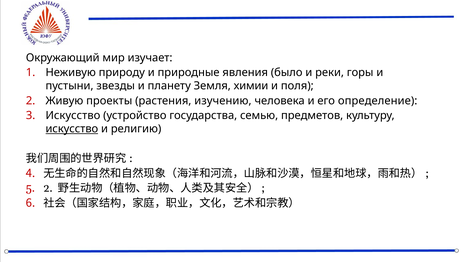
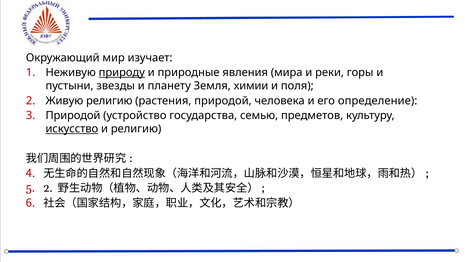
природу underline: none -> present
было: было -> мира
Живую проекты: проекты -> религию
растения изучению: изучению -> природой
Искусство at (73, 115): Искусство -> Природой
